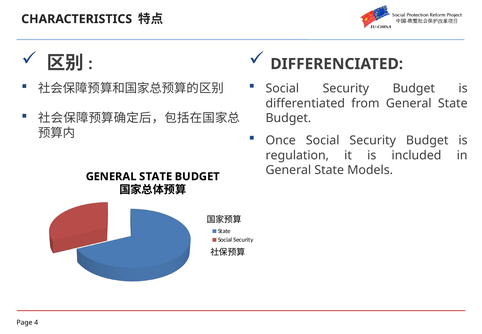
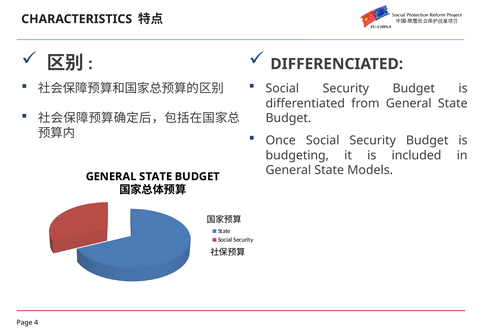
regulation: regulation -> budgeting
